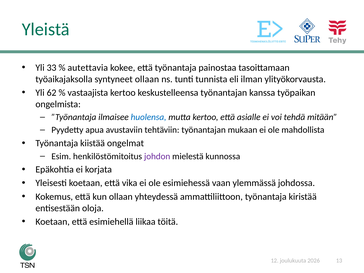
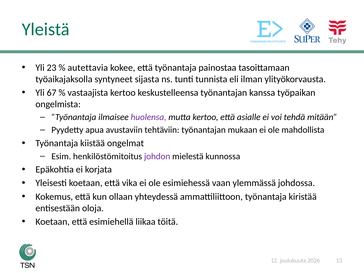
33: 33 -> 23
syntyneet ollaan: ollaan -> sijasta
62: 62 -> 67
huolensa colour: blue -> purple
